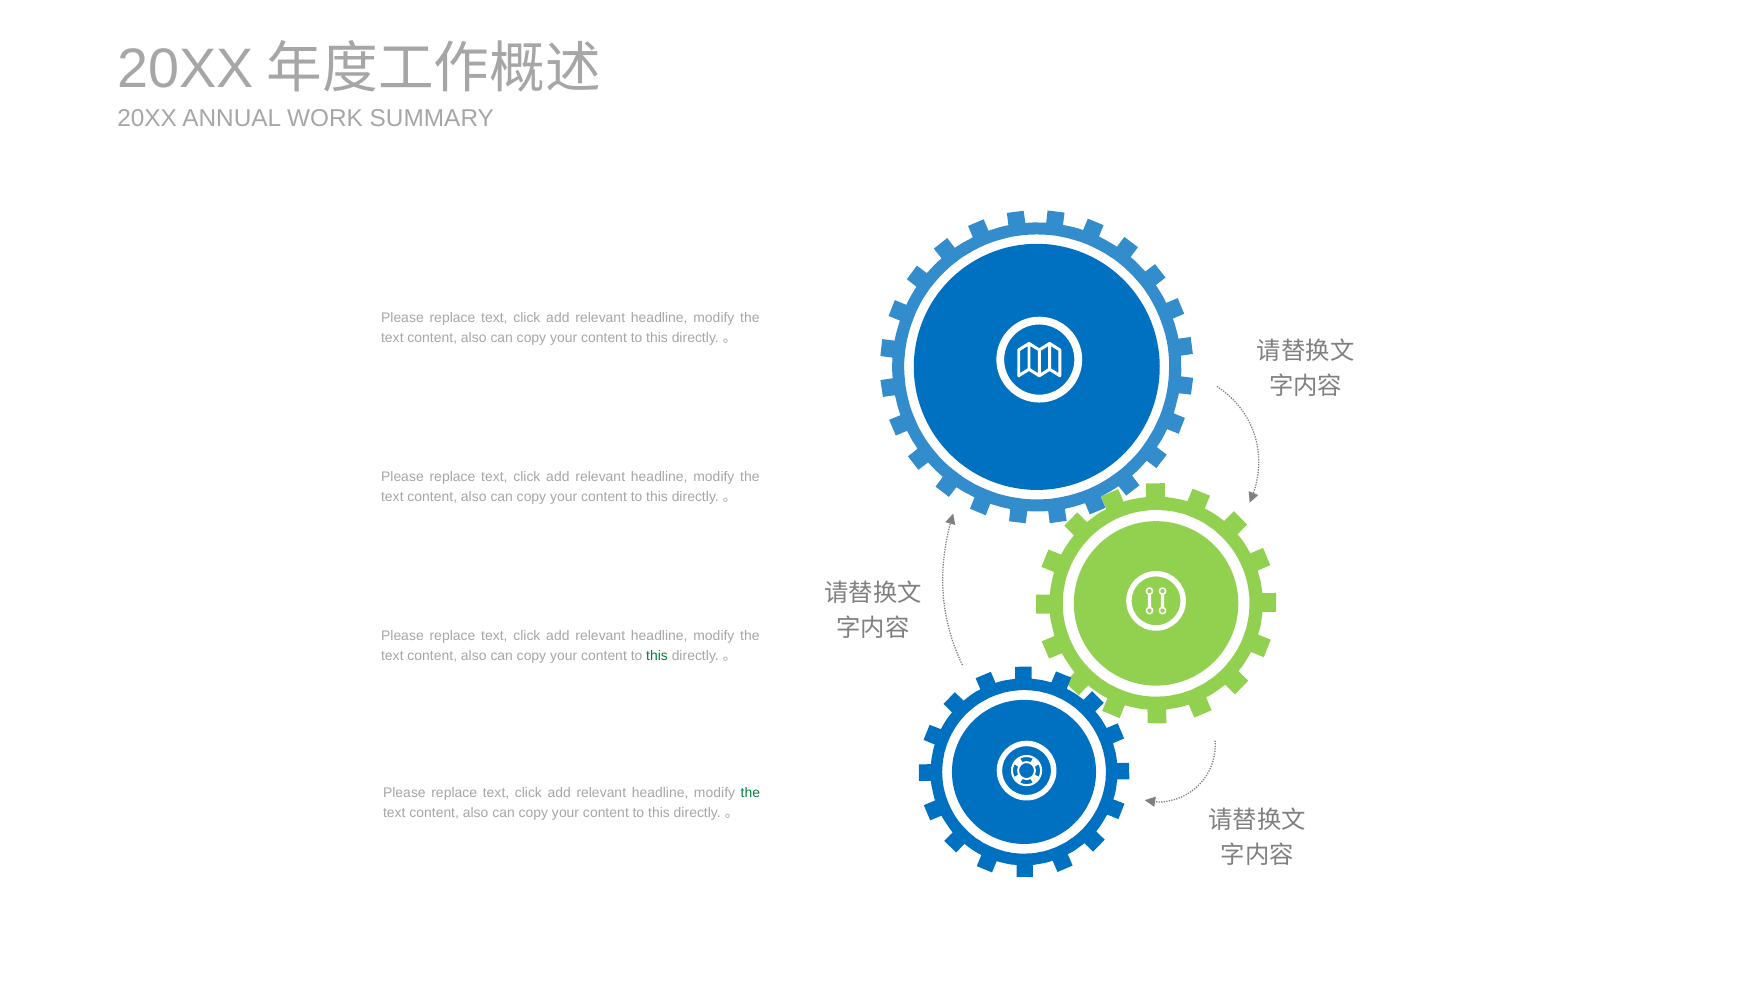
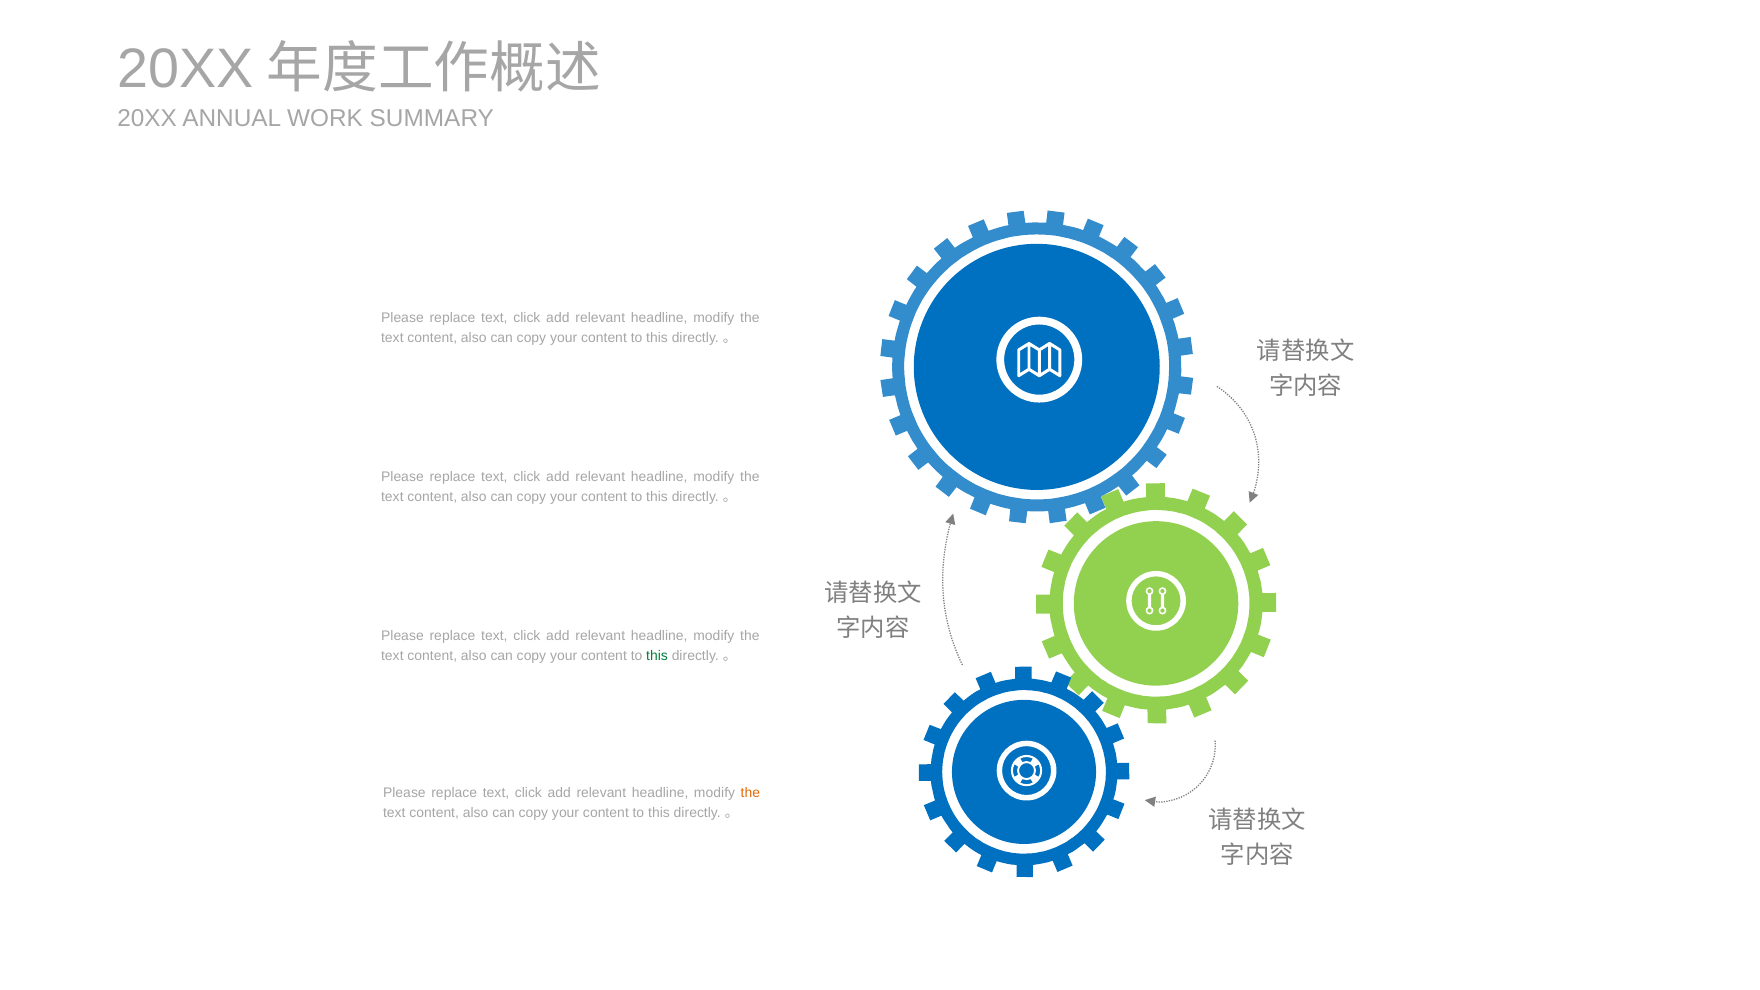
the at (750, 793) colour: green -> orange
